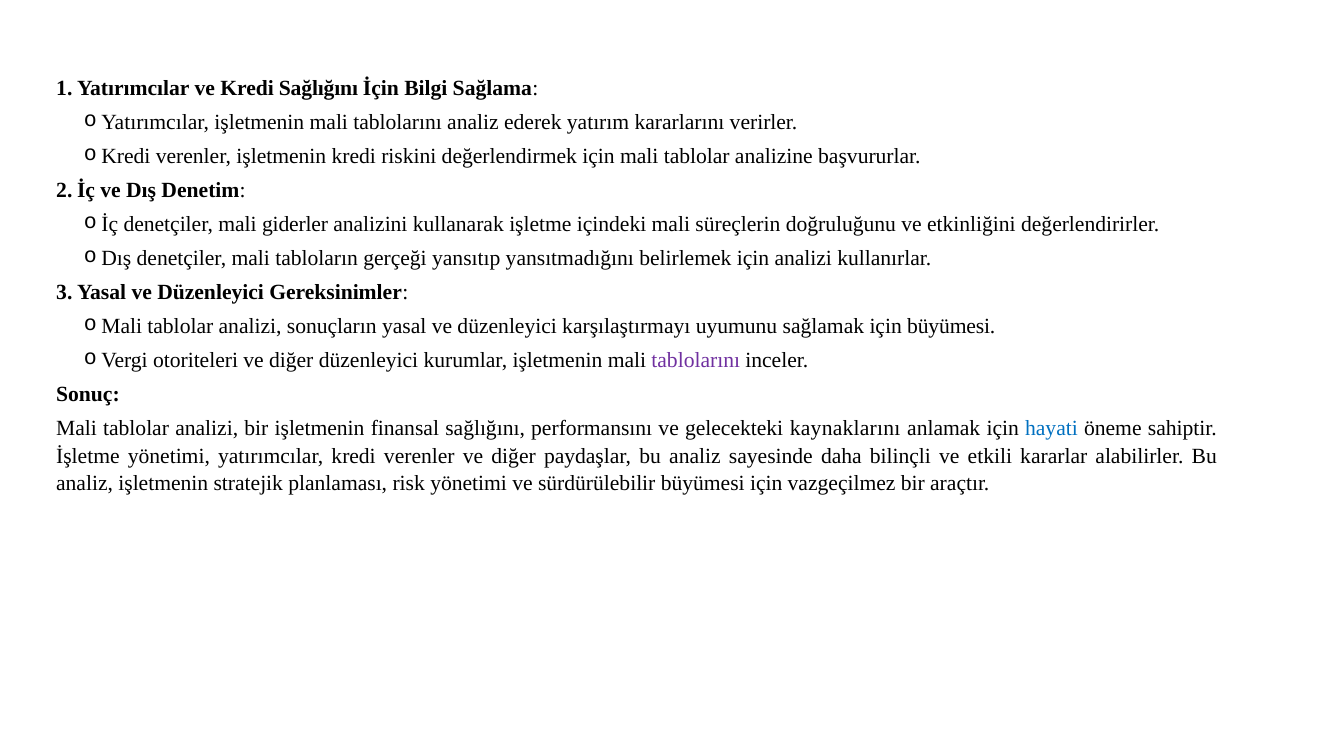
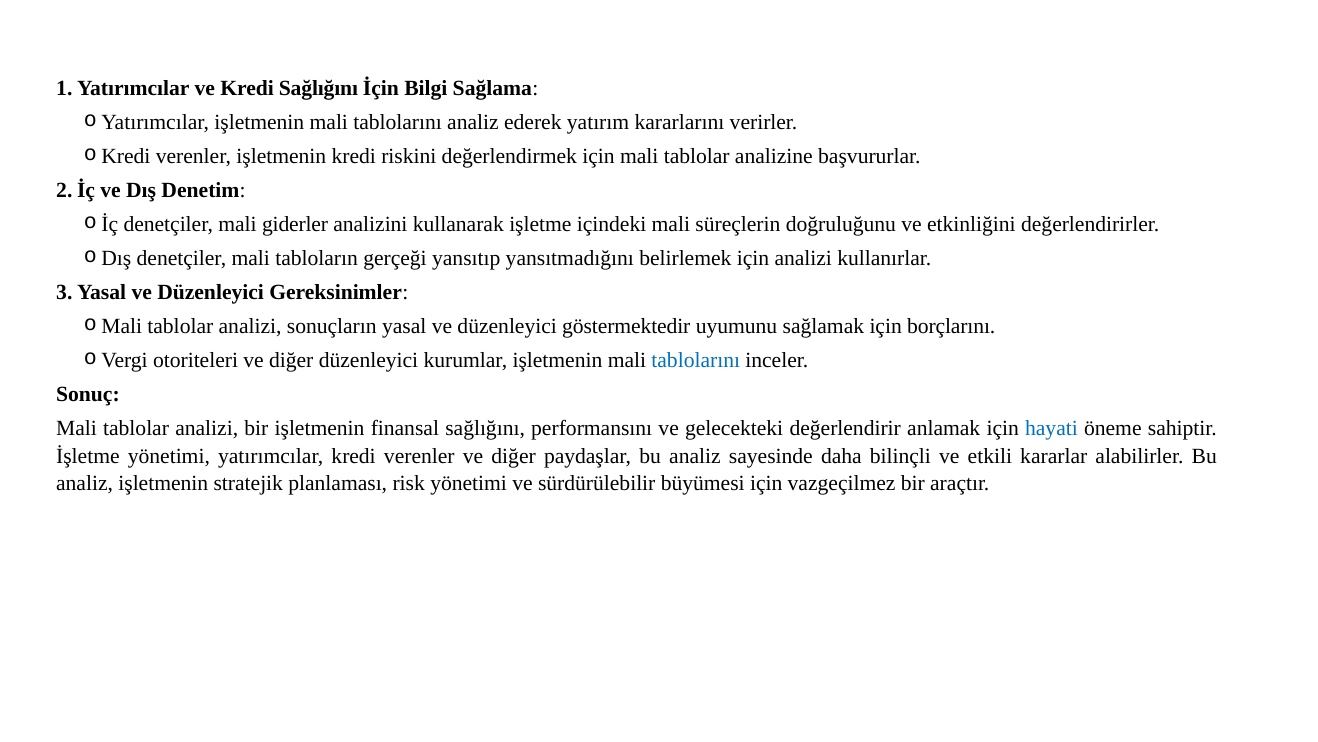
karşılaştırmayı: karşılaştırmayı -> göstermektedir
için büyümesi: büyümesi -> borçlarını
tablolarını at (696, 360) colour: purple -> blue
kaynaklarını: kaynaklarını -> değerlendirir
